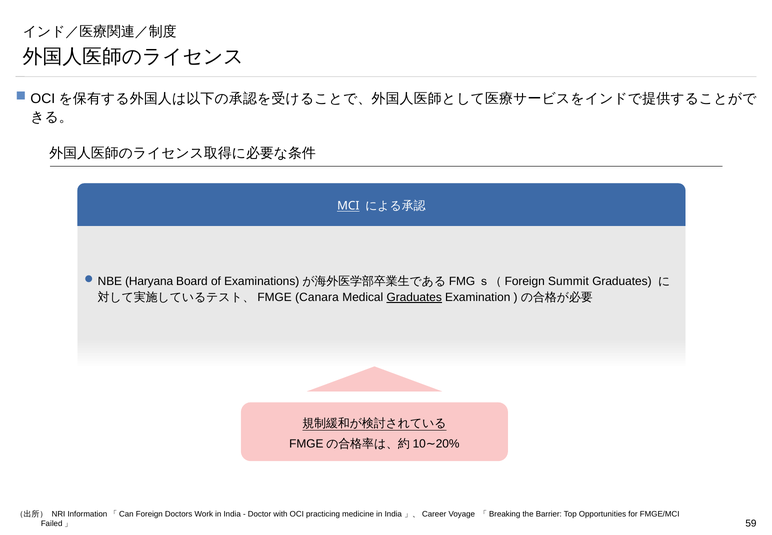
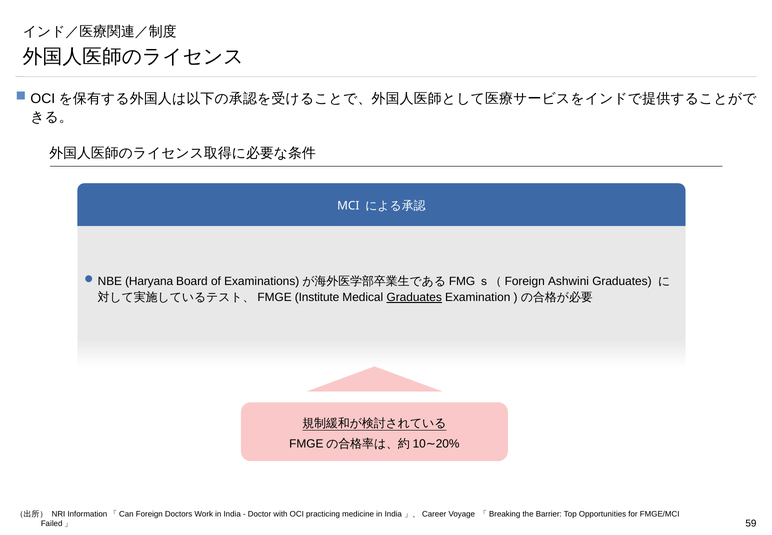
MCI underline: present -> none
Summit: Summit -> Ashwini
Canara: Canara -> Institute
